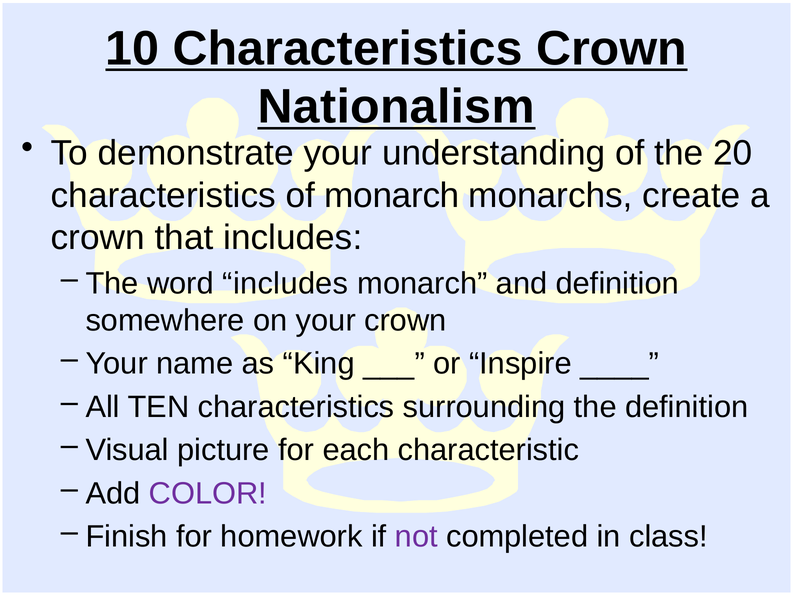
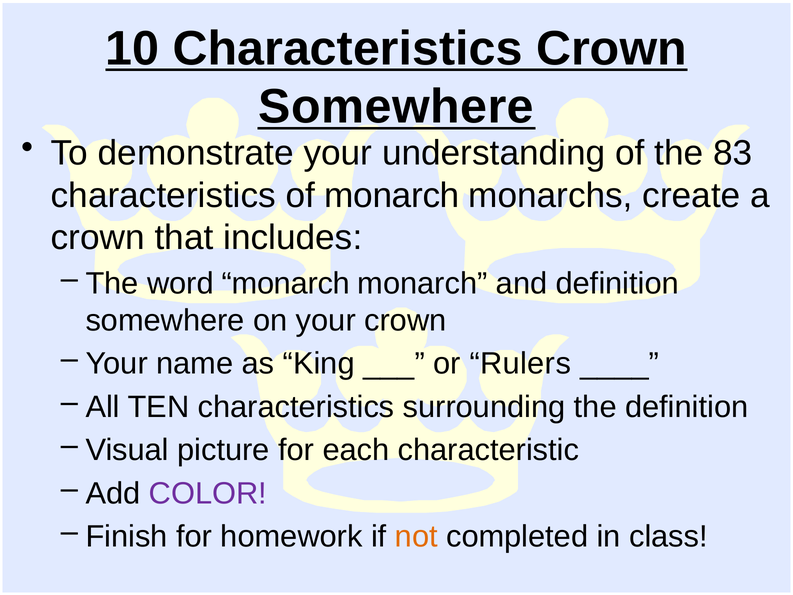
Nationalism at (396, 107): Nationalism -> Somewhere
20: 20 -> 83
word includes: includes -> monarch
Inspire: Inspire -> Rulers
not colour: purple -> orange
